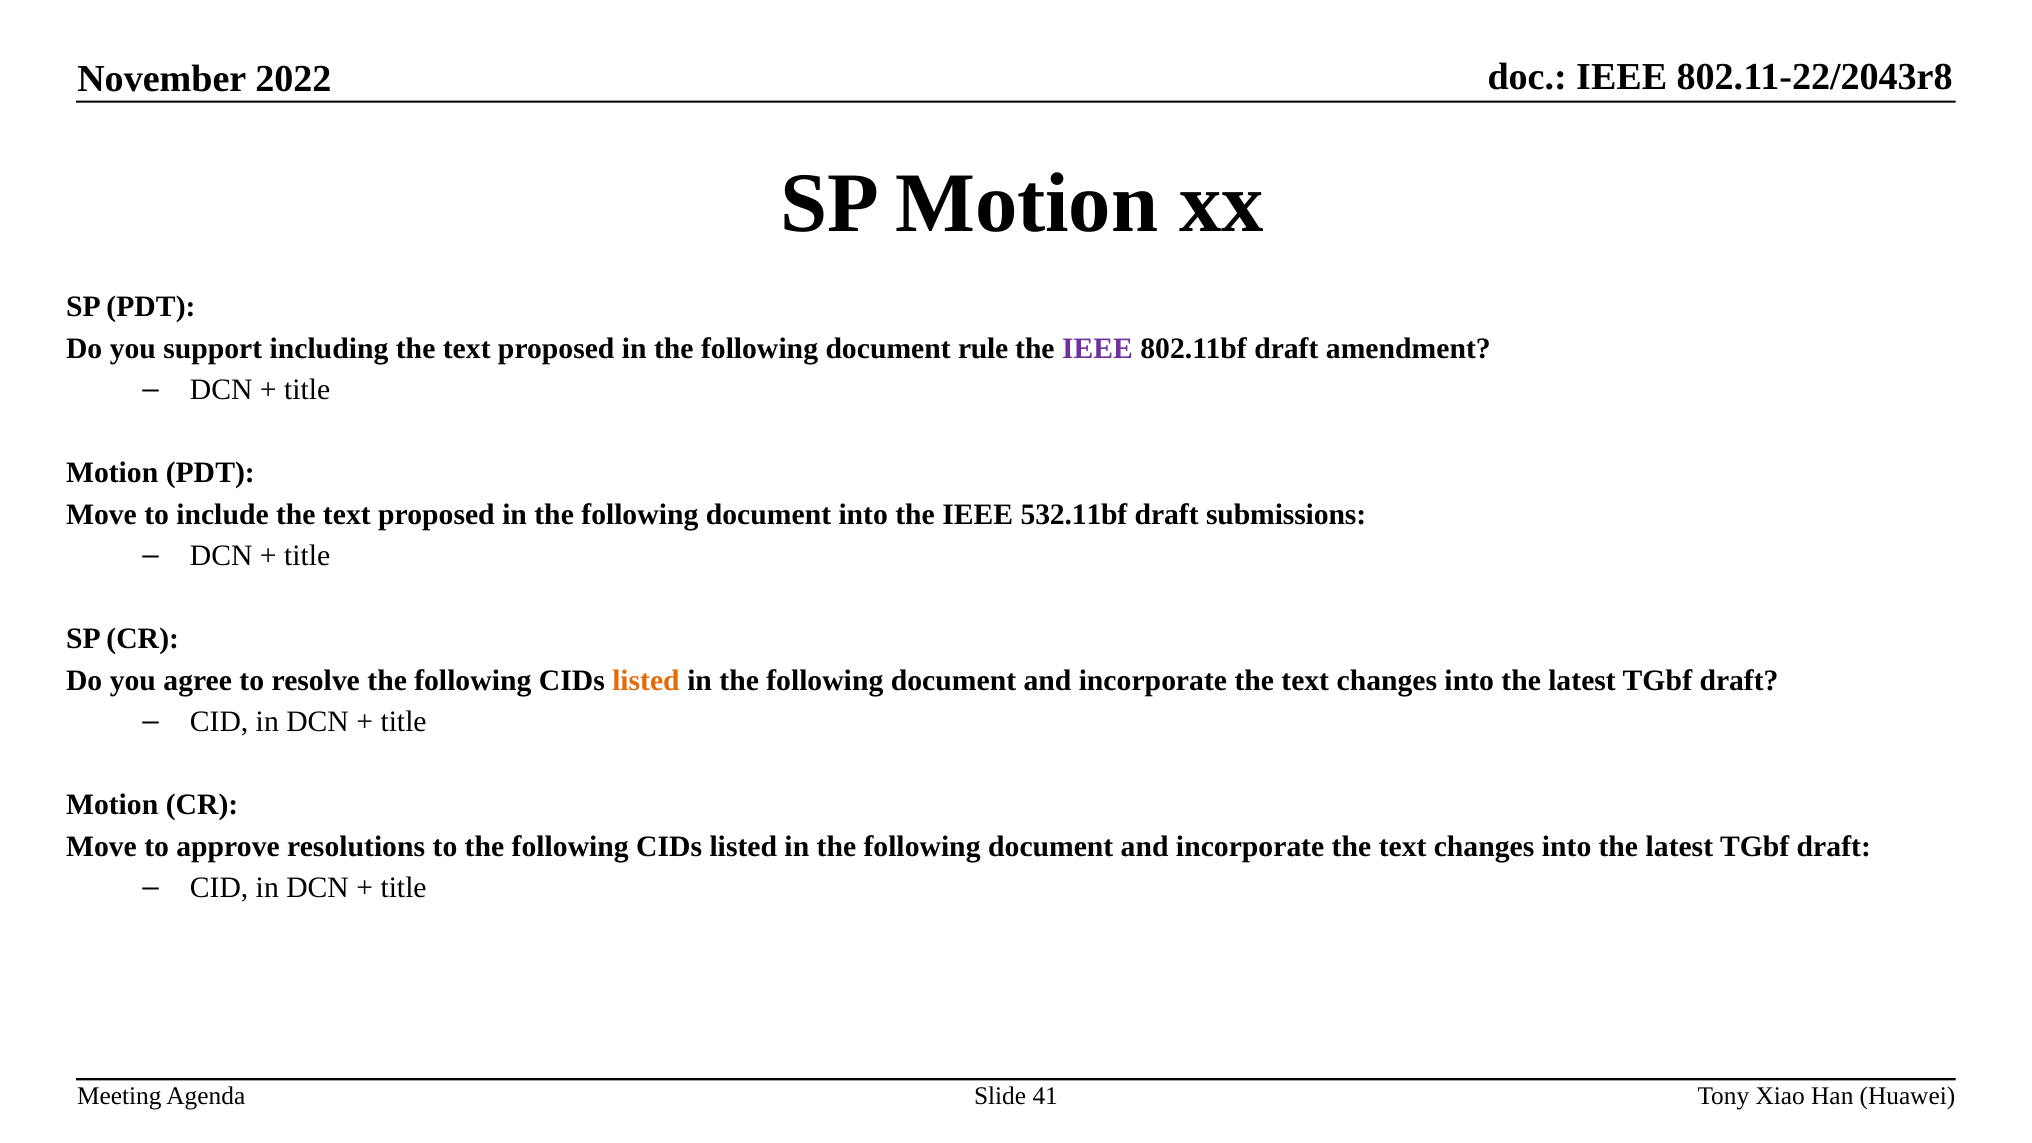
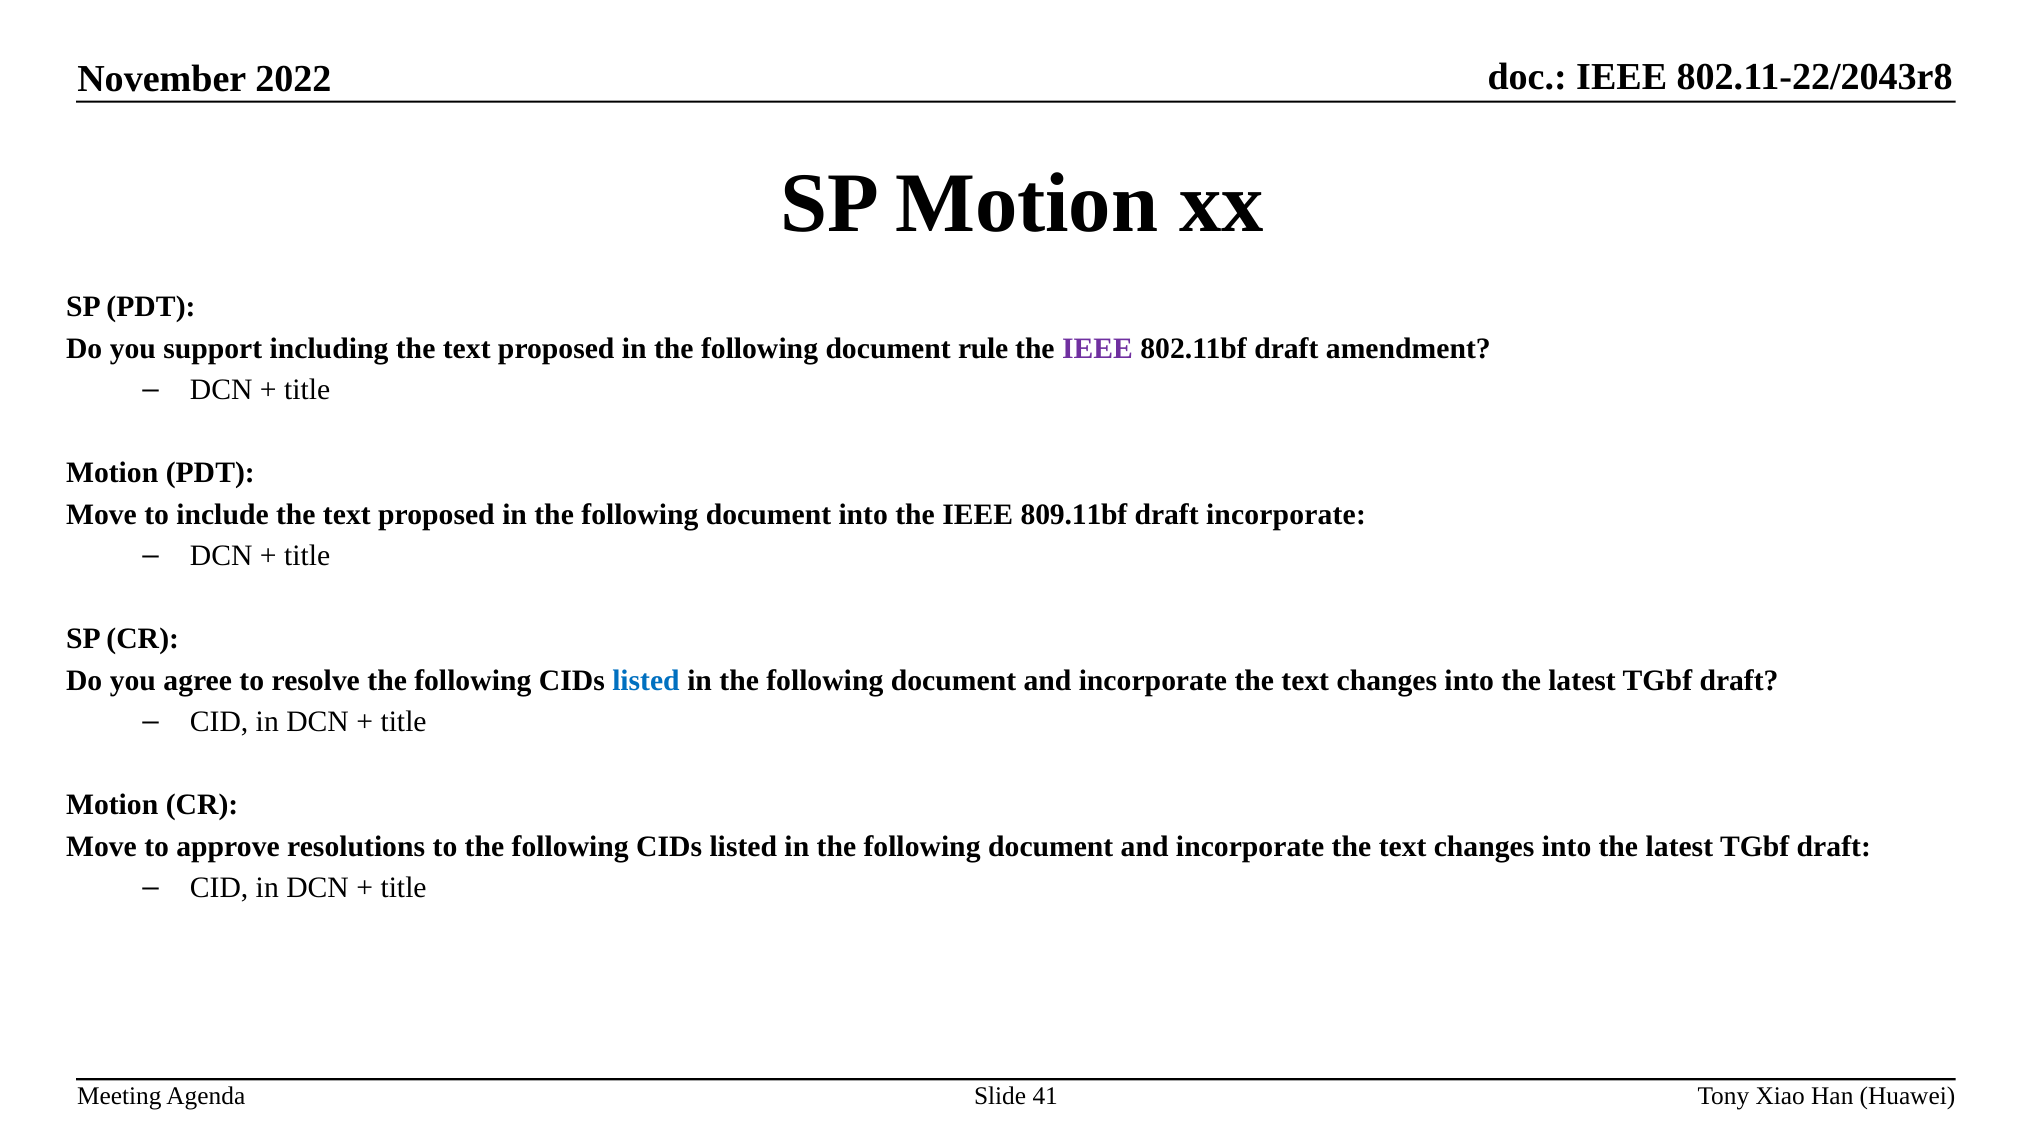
532.11bf: 532.11bf -> 809.11bf
draft submissions: submissions -> incorporate
listed at (646, 681) colour: orange -> blue
